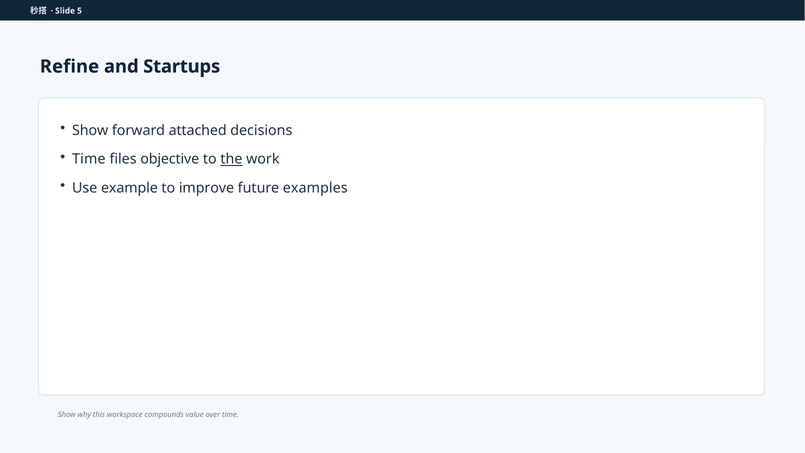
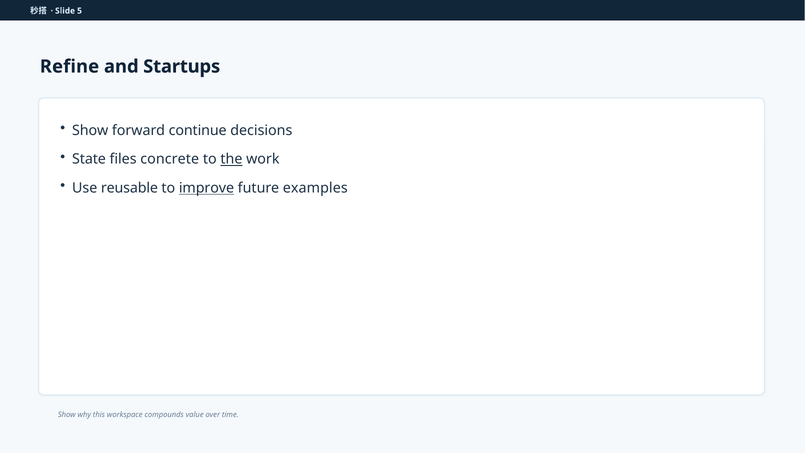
attached: attached -> continue
Time at (89, 159): Time -> State
objective: objective -> concrete
example: example -> reusable
improve underline: none -> present
